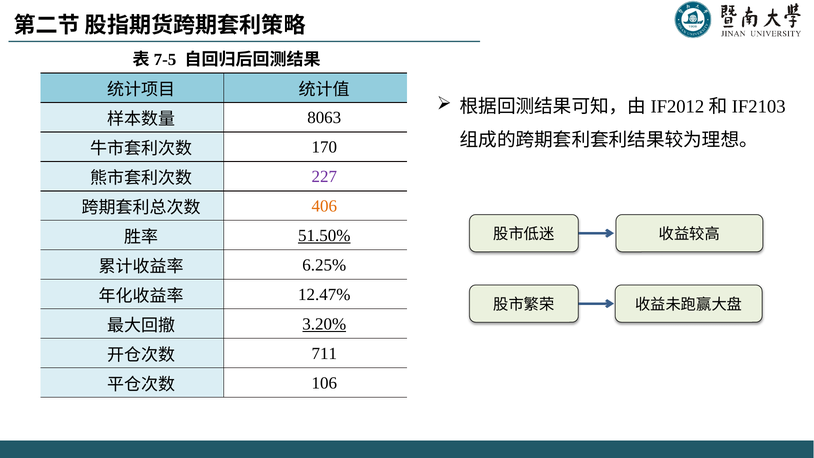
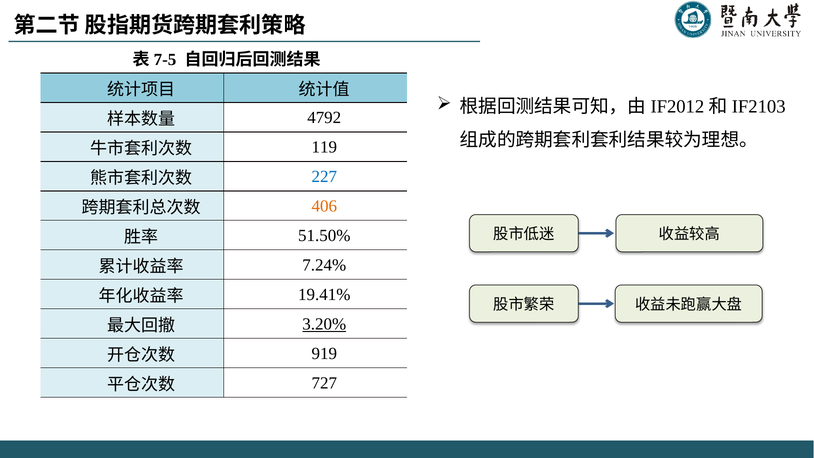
8063: 8063 -> 4792
170: 170 -> 119
227 colour: purple -> blue
51.50% underline: present -> none
6.25%: 6.25% -> 7.24%
12.47%: 12.47% -> 19.41%
711: 711 -> 919
106: 106 -> 727
